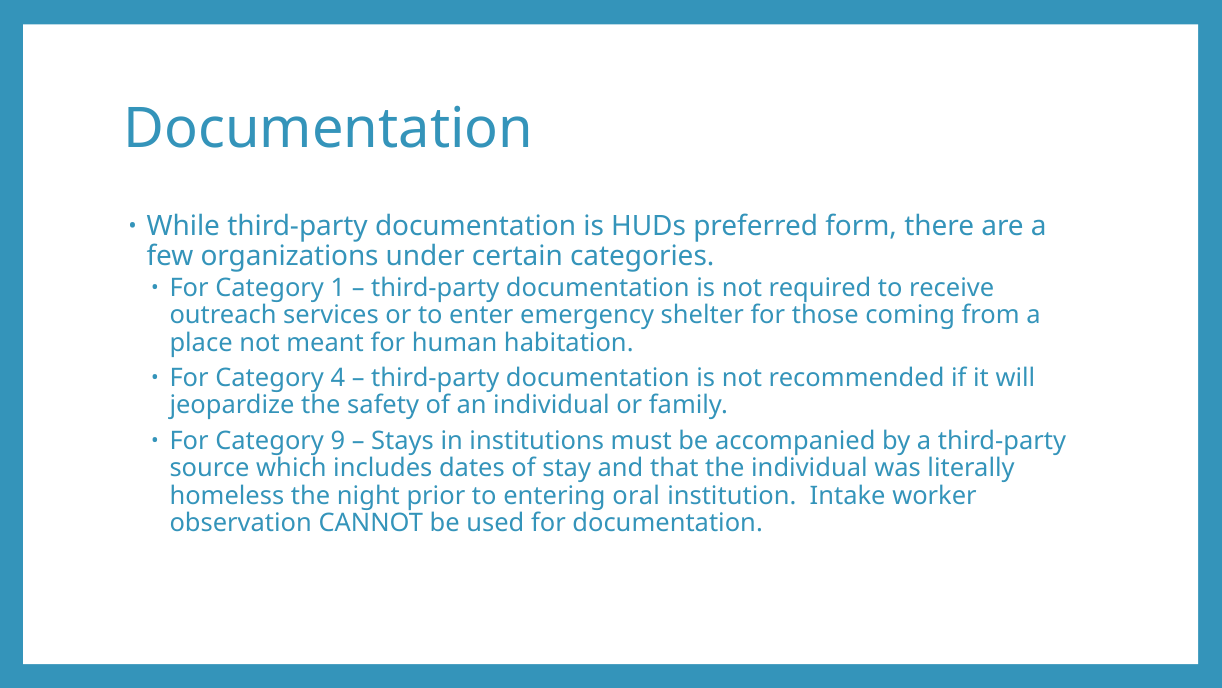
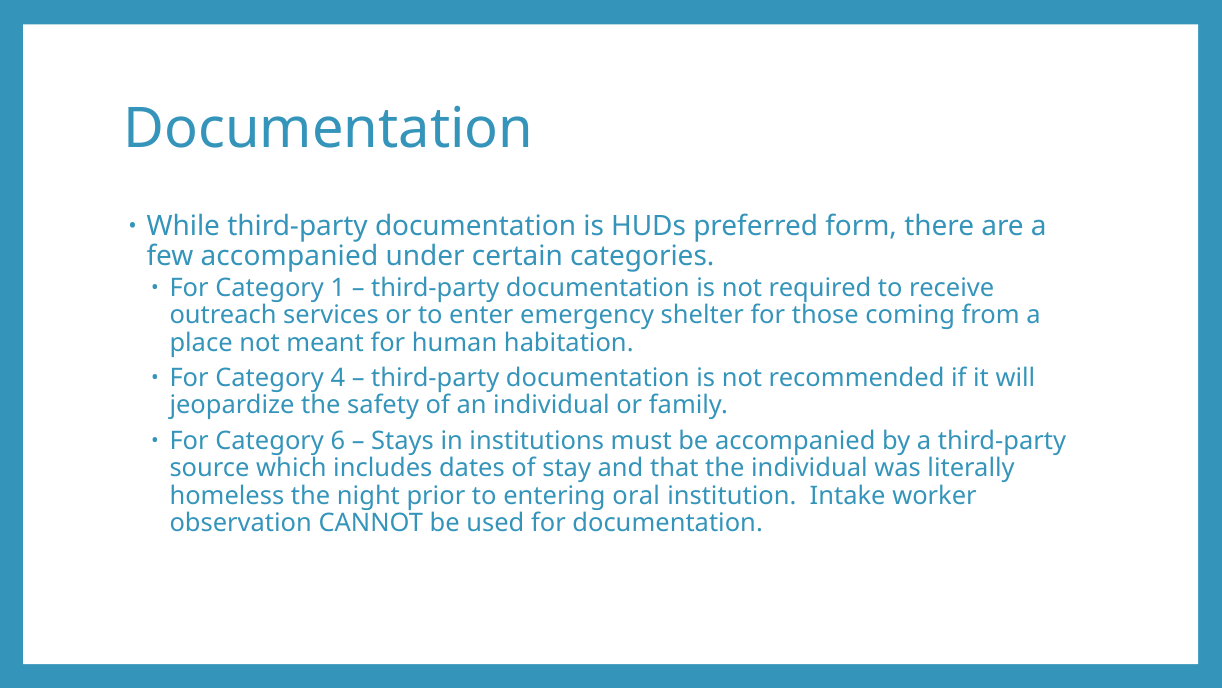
few organizations: organizations -> accompanied
9: 9 -> 6
